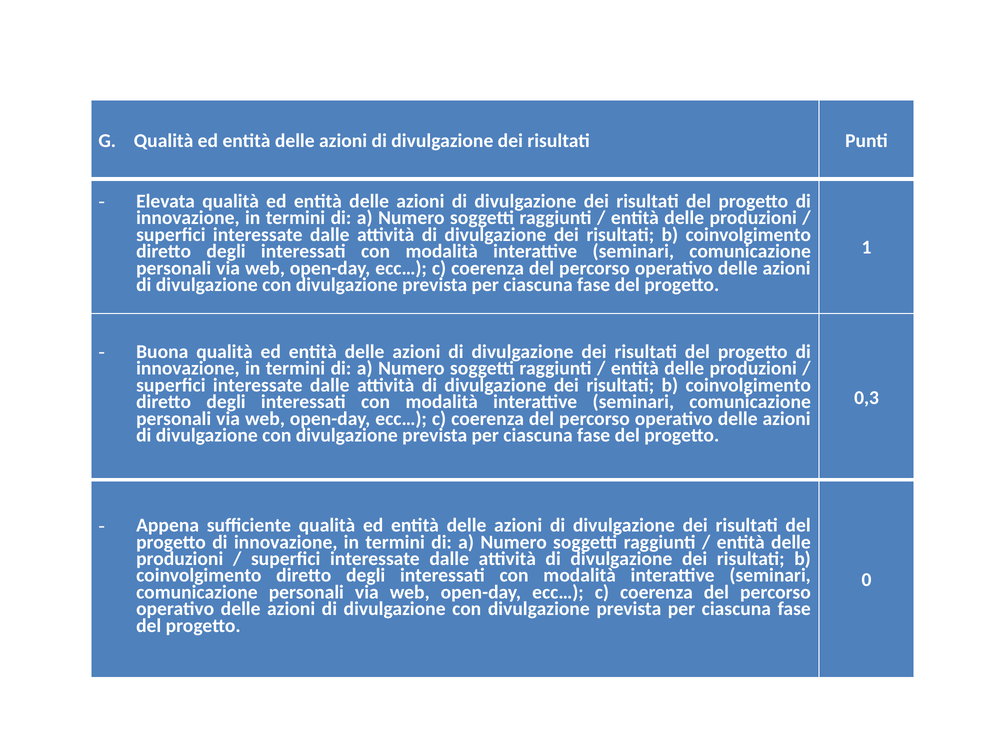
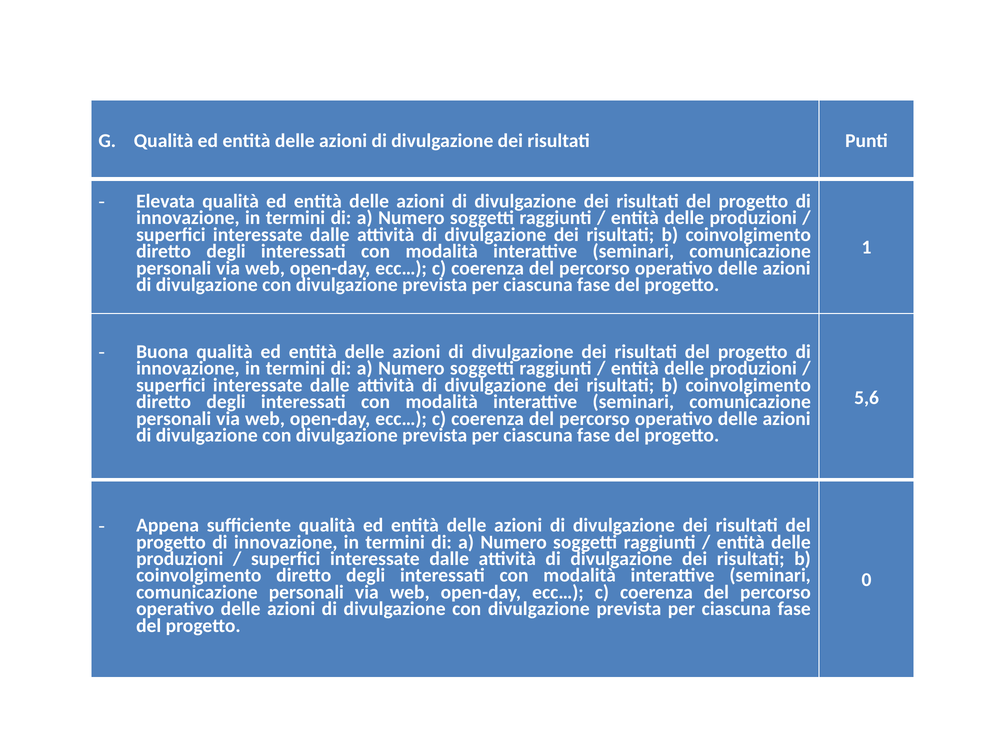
0,3: 0,3 -> 5,6
